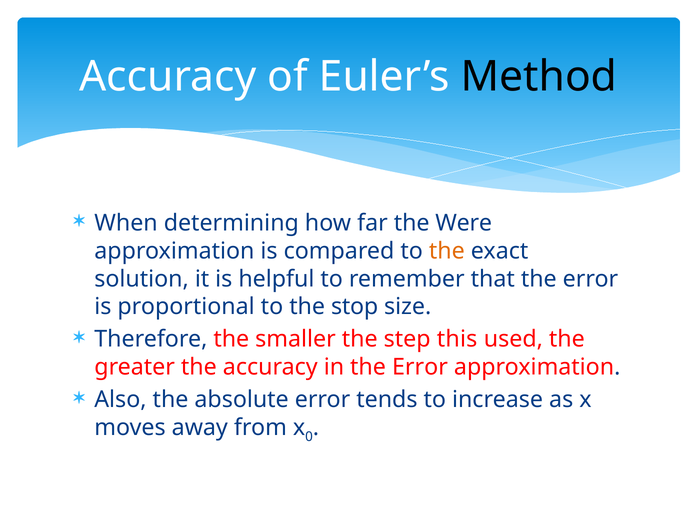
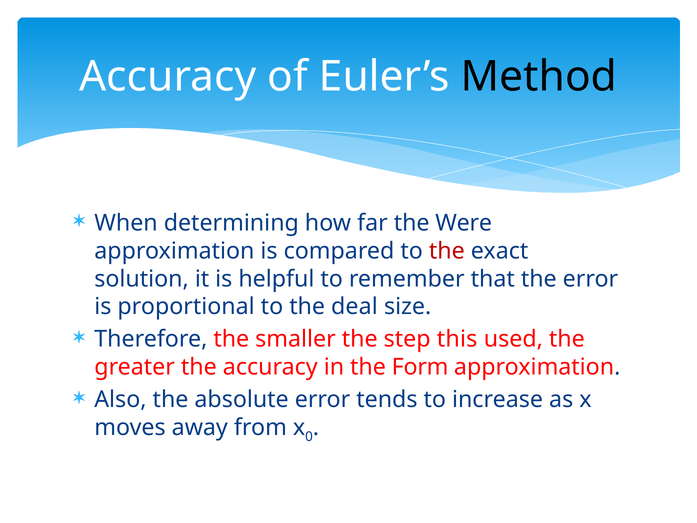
the at (447, 251) colour: orange -> red
stop: stop -> deal
in the Error: Error -> Form
